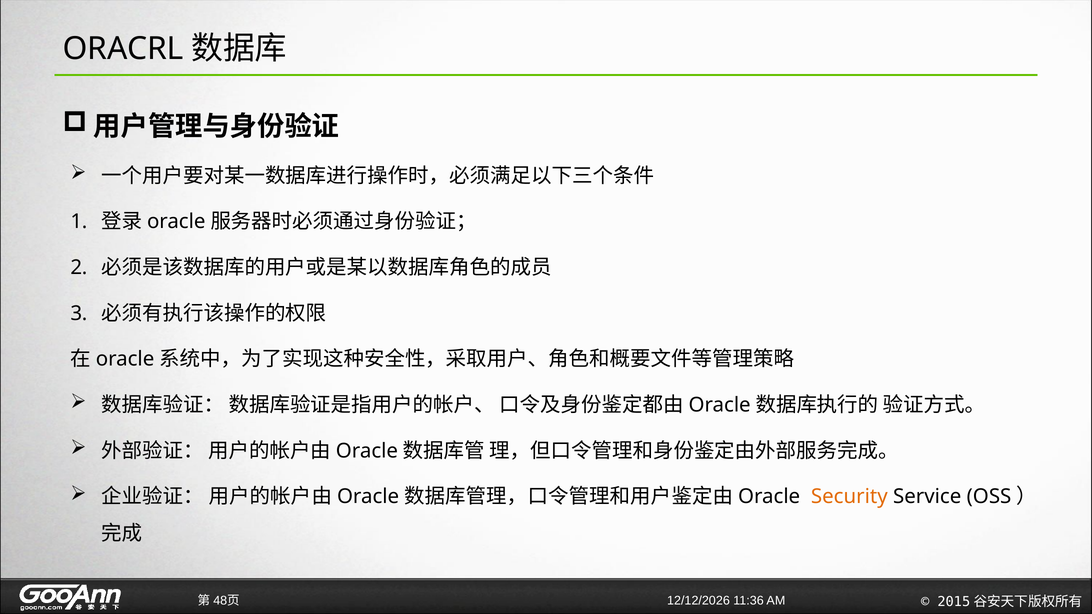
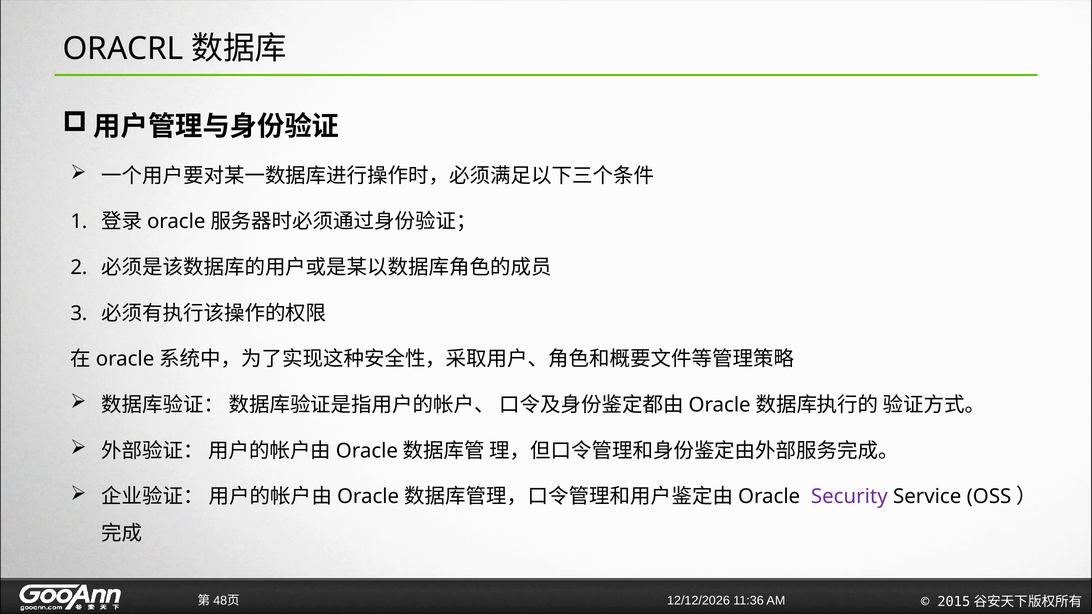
Security colour: orange -> purple
